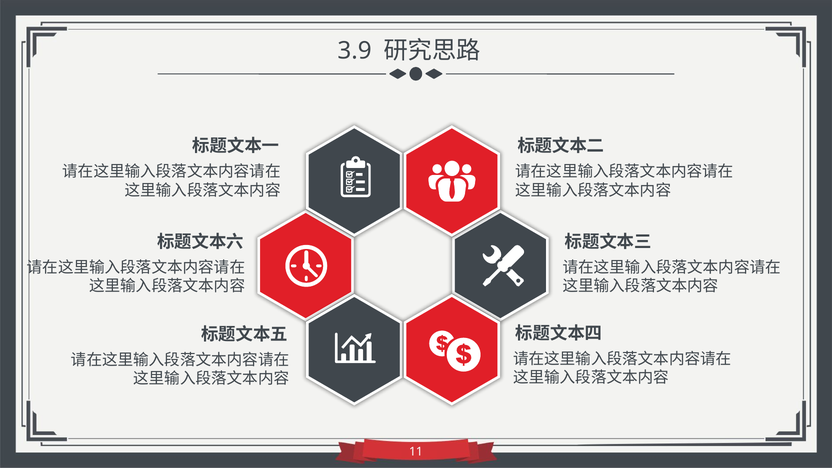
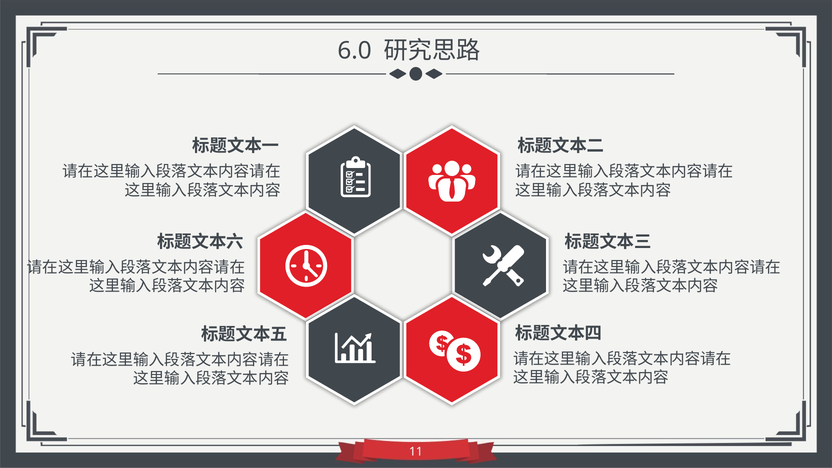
3.9: 3.9 -> 6.0
